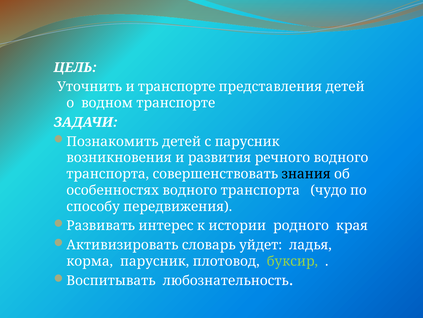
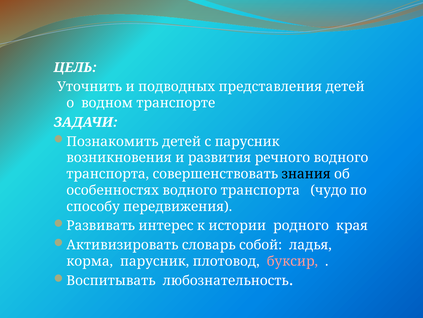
и транспорте: транспорте -> подводных
уйдет: уйдет -> собой
буксир colour: light green -> pink
